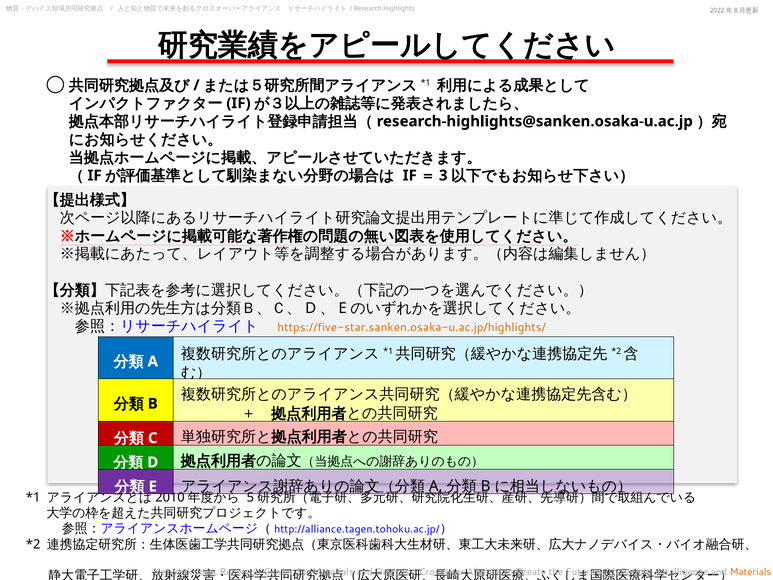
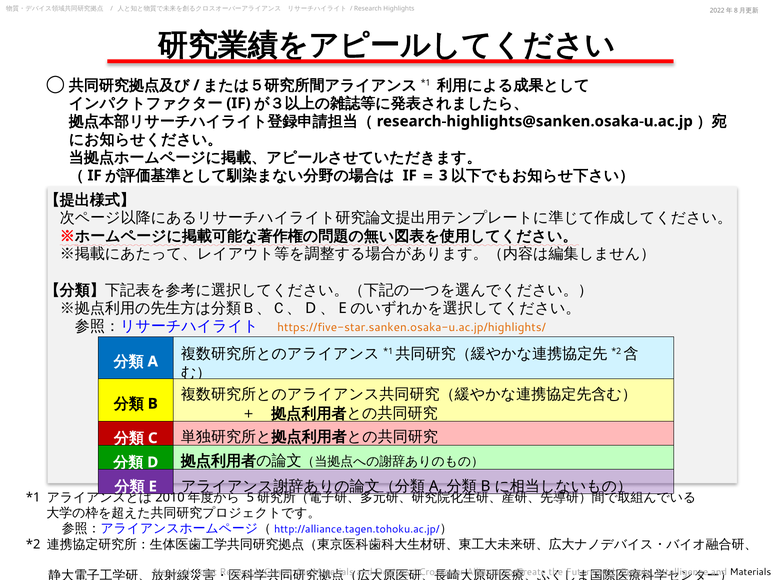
Materials at (750, 572) colour: orange -> black
